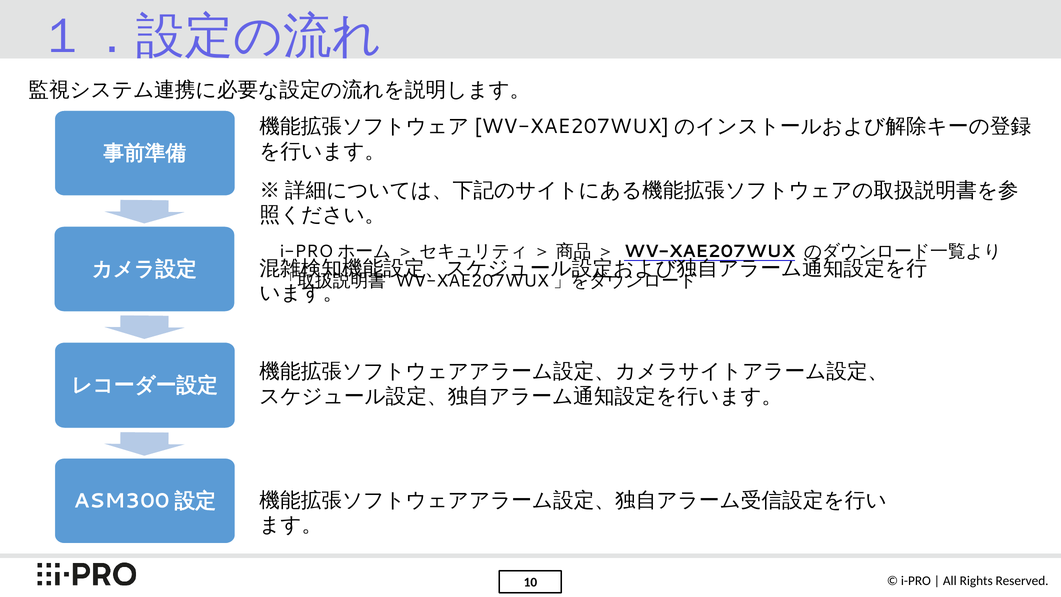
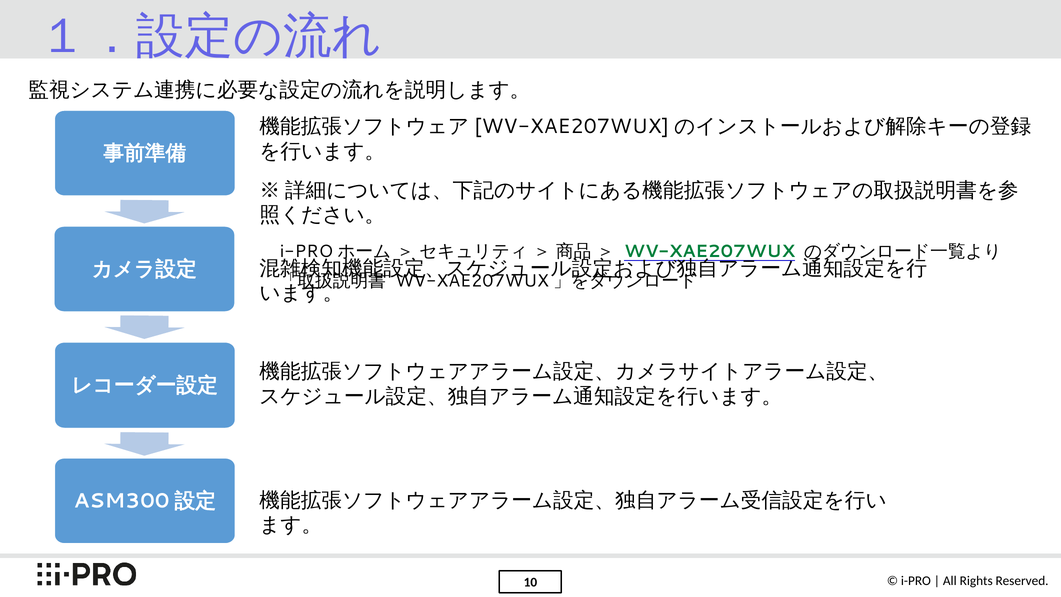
WV-XAE207WUX at (710, 252) colour: black -> green
